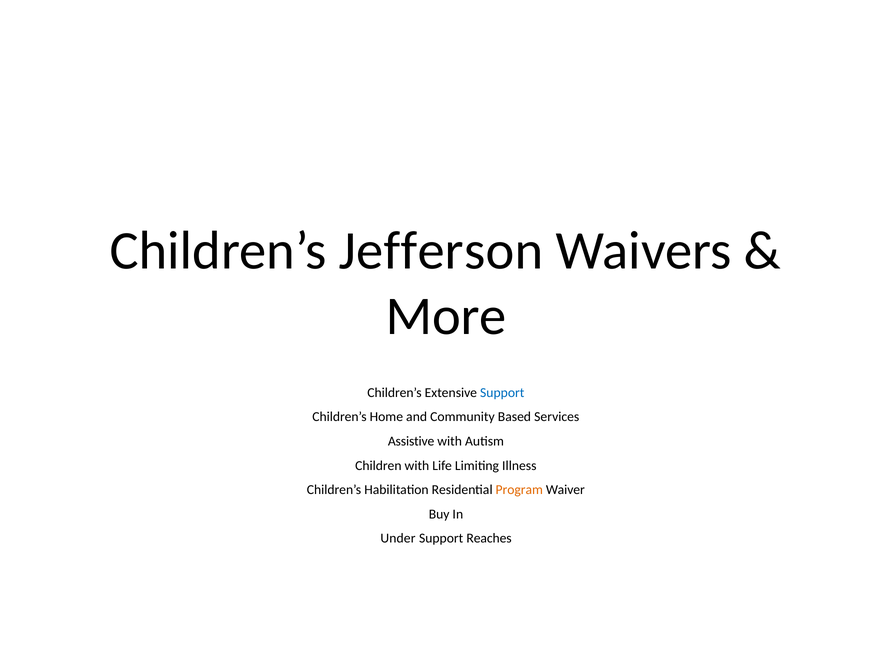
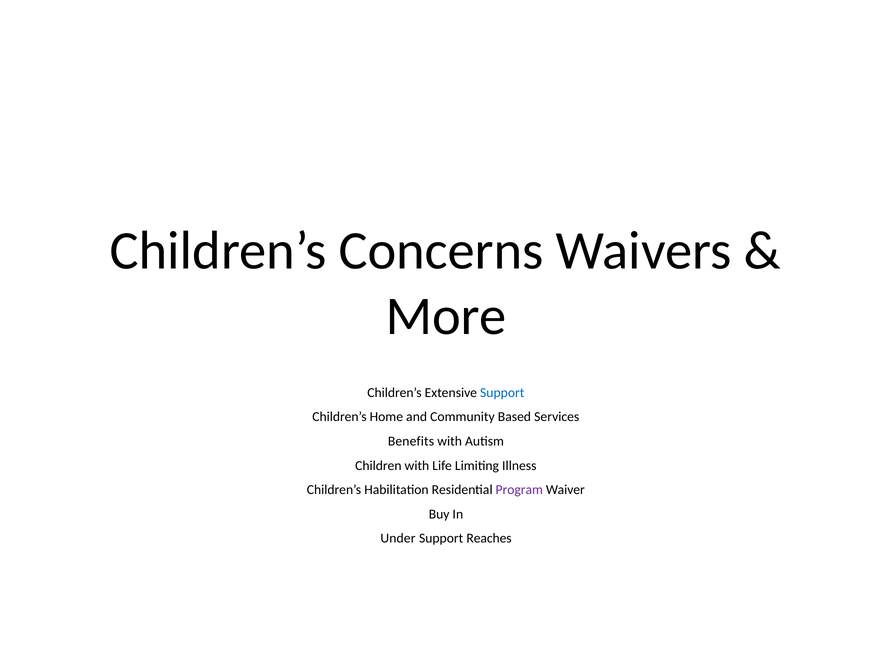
Jefferson: Jefferson -> Concerns
Assistive: Assistive -> Benefits
Program colour: orange -> purple
